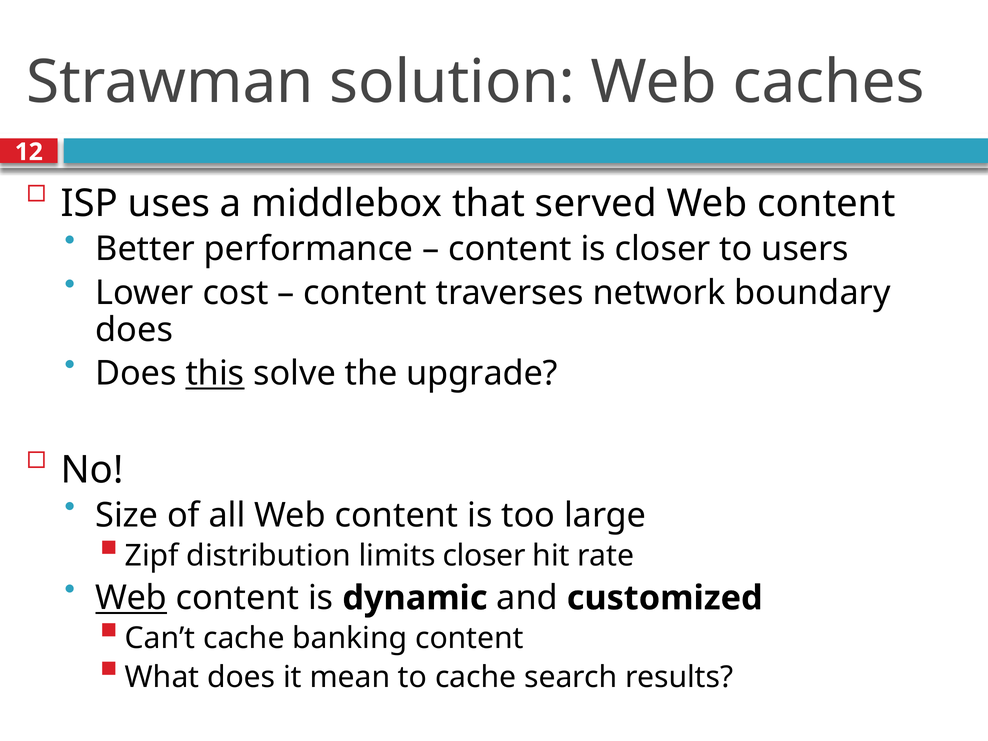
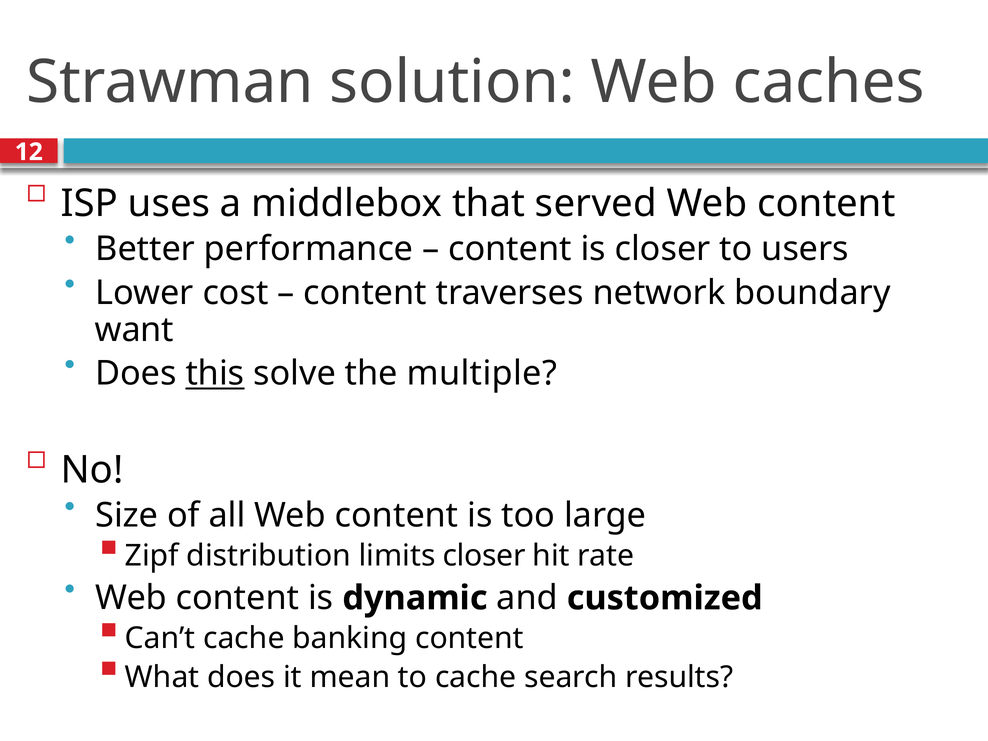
does at (134, 330): does -> want
upgrade: upgrade -> multiple
Web at (131, 598) underline: present -> none
